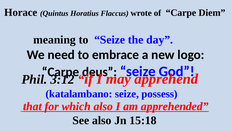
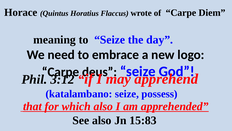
15:18: 15:18 -> 15:83
